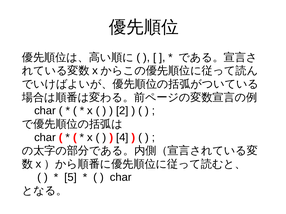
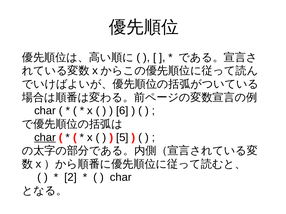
2: 2 -> 6
char at (45, 138) underline: none -> present
4: 4 -> 5
5: 5 -> 2
